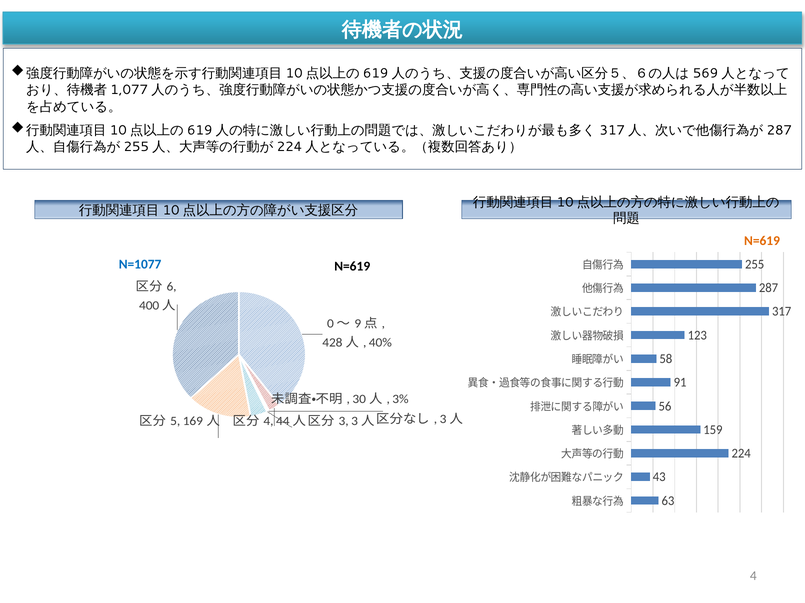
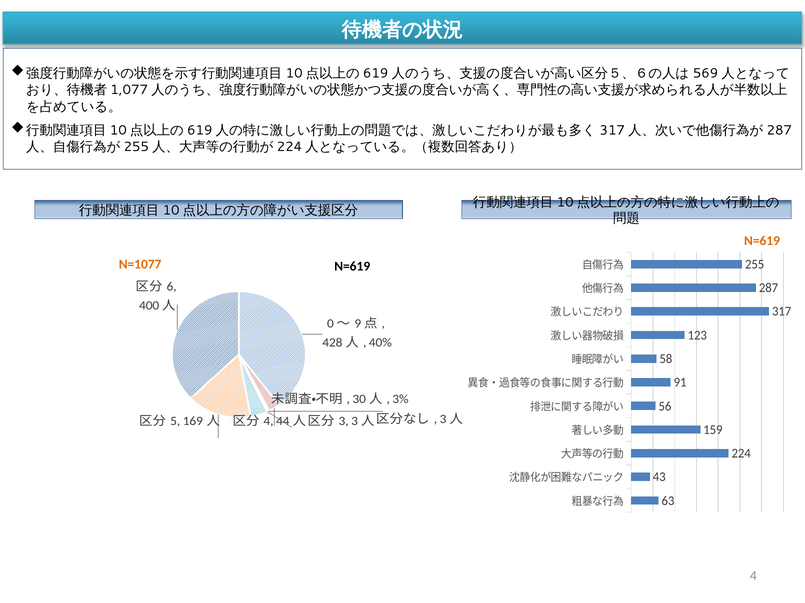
N=1077 colour: blue -> orange
